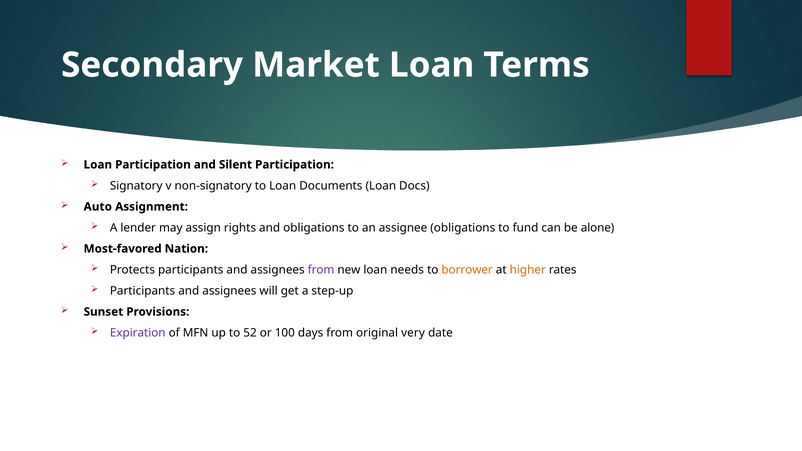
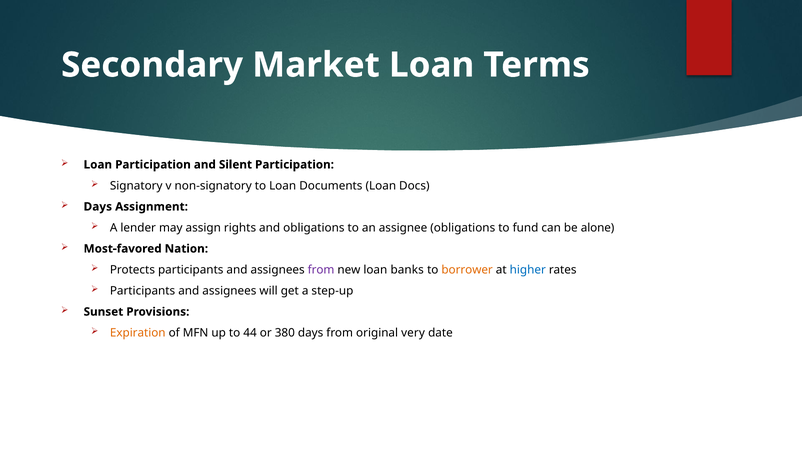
Auto at (98, 207): Auto -> Days
needs: needs -> banks
higher colour: orange -> blue
Expiration colour: purple -> orange
52: 52 -> 44
100: 100 -> 380
